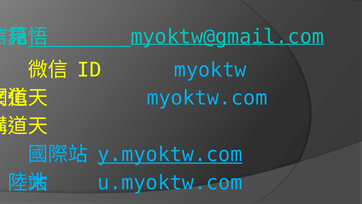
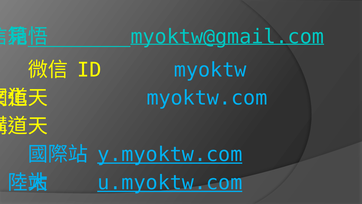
u.myoktw.com underline: none -> present
